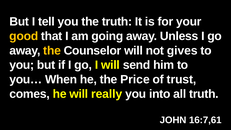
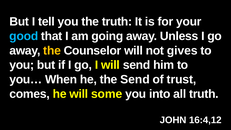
good colour: yellow -> light blue
the Price: Price -> Send
really: really -> some
16:7,61: 16:7,61 -> 16:4,12
